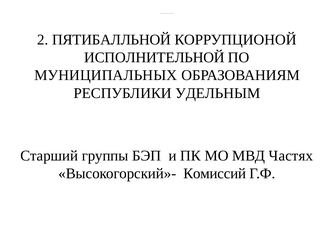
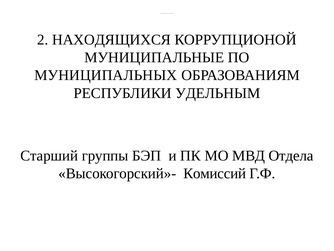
ПЯТИБАЛЛЬНОЙ: ПЯТИБАЛЛЬНОЙ -> НАХОДЯЩИХСЯ
ИСПОЛНИТЕЛЬНОЙ: ИСПОЛНИТЕЛЬНОЙ -> МУНИЦИПАЛЬНЫЕ
Частях: Частях -> Отдела
